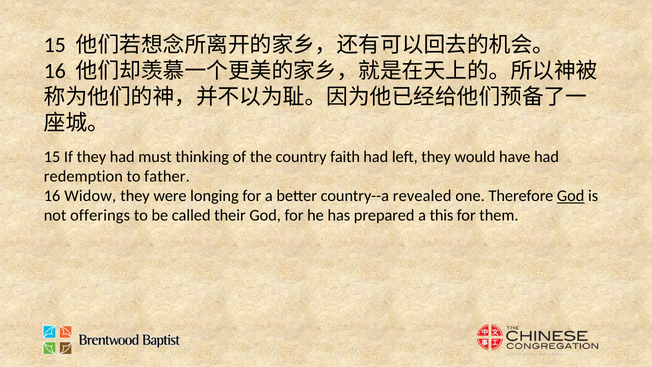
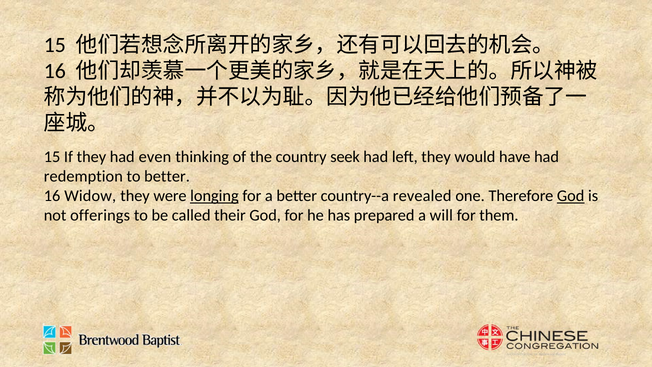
must: must -> even
faith: faith -> seek
to father: father -> better
longing underline: none -> present
this: this -> will
